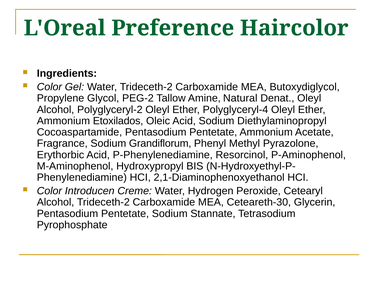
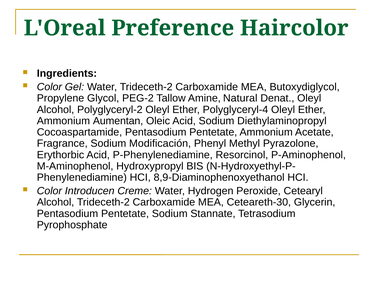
Etoxilados: Etoxilados -> Aumentan
Grandiflorum: Grandiflorum -> Modificación
2,1-Diaminophenoxyethanol: 2,1-Diaminophenoxyethanol -> 8,9-Diaminophenoxyethanol
